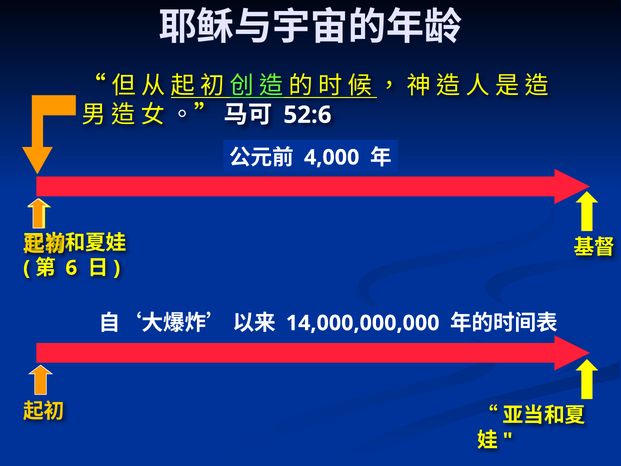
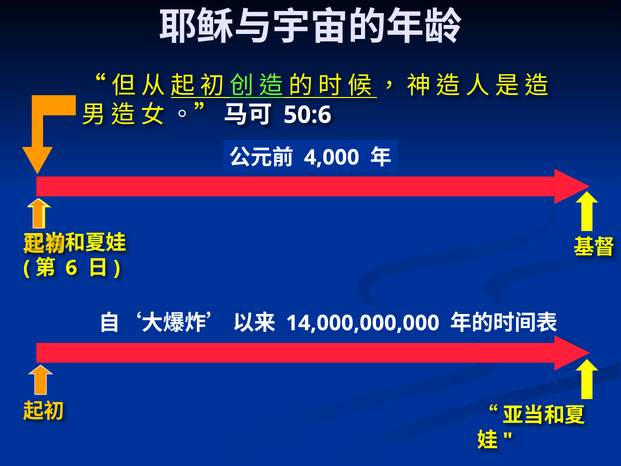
52:6: 52:6 -> 50:6
